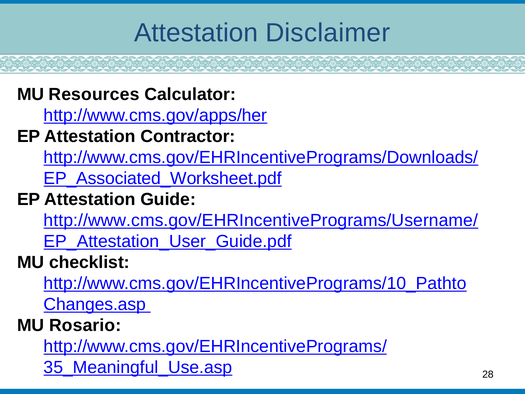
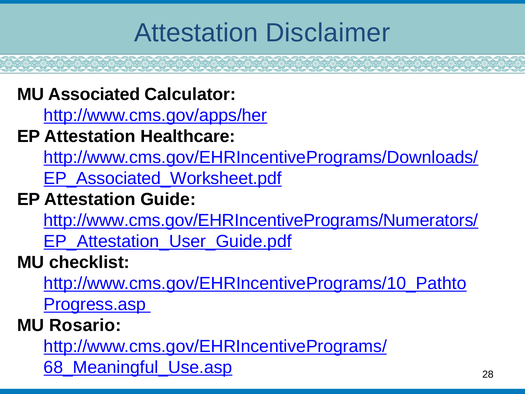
Resources: Resources -> Associated
Contractor: Contractor -> Healthcare
http://www.cms.gov/EHRIncentivePrograms/Username/: http://www.cms.gov/EHRIncentivePrograms/Username/ -> http://www.cms.gov/EHRIncentivePrograms/Numerators/
Changes.asp: Changes.asp -> Progress.asp
35_Meaningful_Use.asp: 35_Meaningful_Use.asp -> 68_Meaningful_Use.asp
